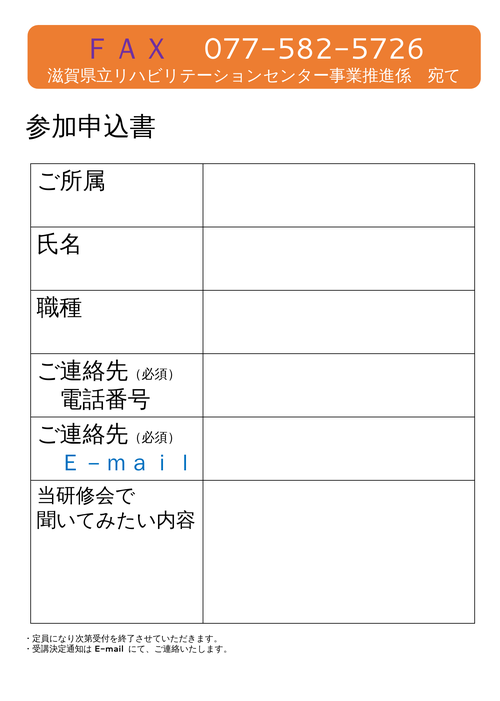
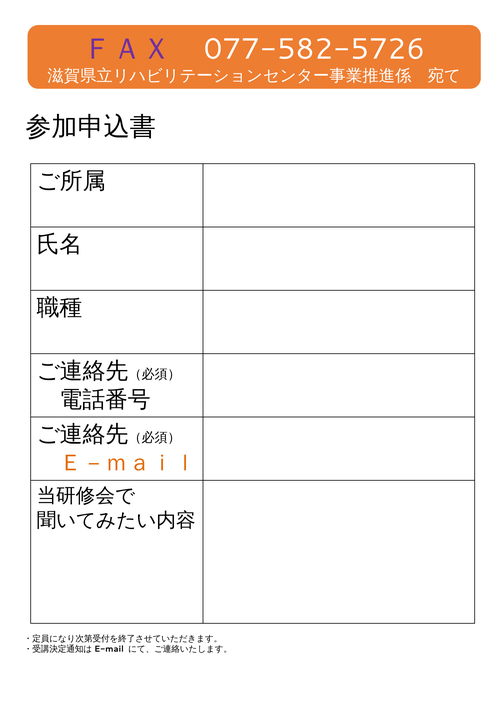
Ｅ－ｍａｉｌ colour: blue -> orange
